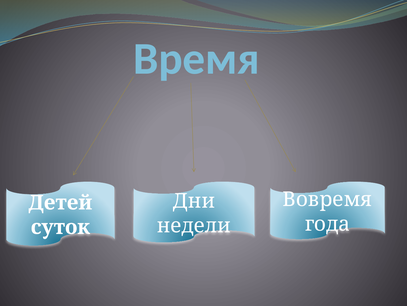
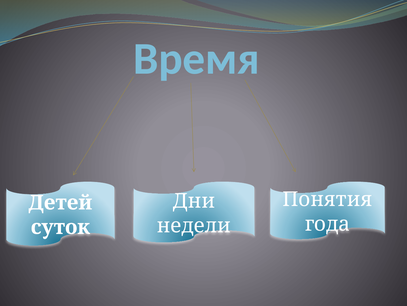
Вовремя: Вовремя -> Понятия
